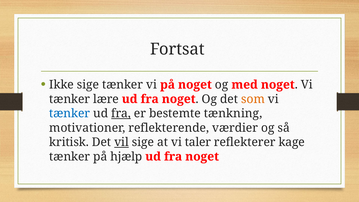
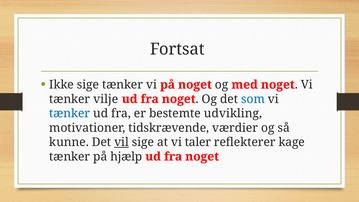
lære: lære -> vilje
som colour: orange -> blue
fra at (121, 113) underline: present -> none
tænkning: tænkning -> udvikling
reflekterende: reflekterende -> tidskrævende
kritisk: kritisk -> kunne
